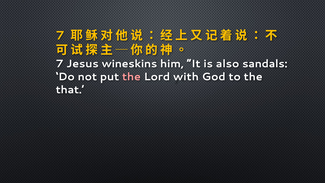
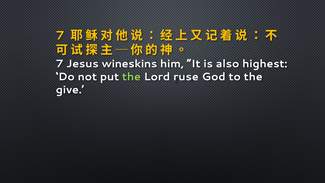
sandals: sandals -> highest
the at (131, 77) colour: pink -> light green
with: with -> ruse
that: that -> give
